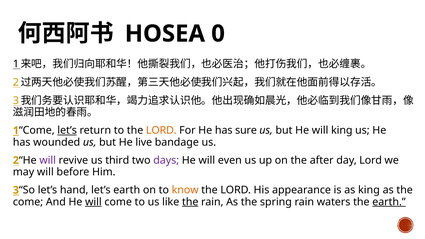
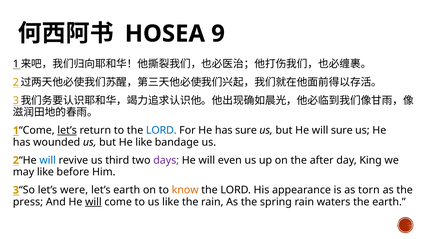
0: 0 -> 9
LORD at (161, 131) colour: orange -> blue
will king: king -> sure
He live: live -> like
will at (48, 160) colour: purple -> blue
day Lord: Lord -> King
may will: will -> like
hand: hand -> were
as king: king -> torn
come at (28, 202): come -> press
the at (190, 202) underline: present -> none
earth at (389, 202) underline: present -> none
